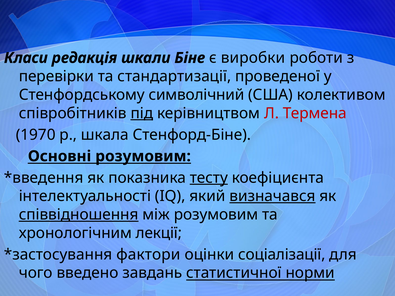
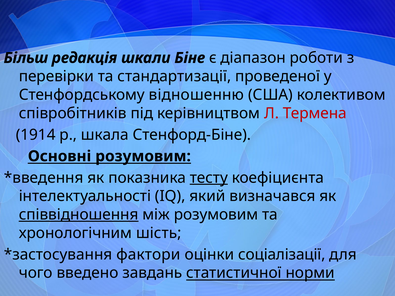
Класи: Класи -> Більш
виробки: виробки -> діапазон
символічний: символічний -> відношенню
під underline: present -> none
1970: 1970 -> 1914
визначався underline: present -> none
лекції: лекції -> шість
